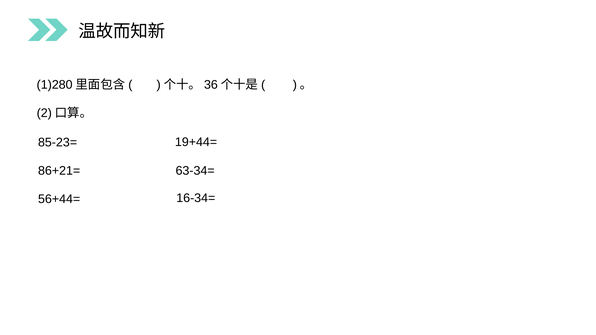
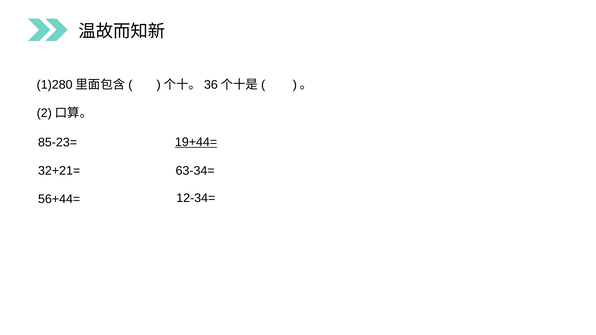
19+44= underline: none -> present
86+21=: 86+21= -> 32+21=
16-34=: 16-34= -> 12-34=
